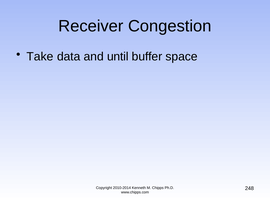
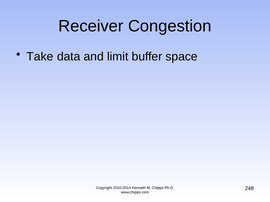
until: until -> limit
